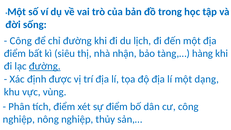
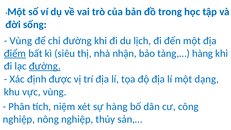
Công at (21, 41): Công -> Vùng
điểm at (15, 53) underline: none -> present
tích điểm: điểm -> niệm
sự điểm: điểm -> hàng
